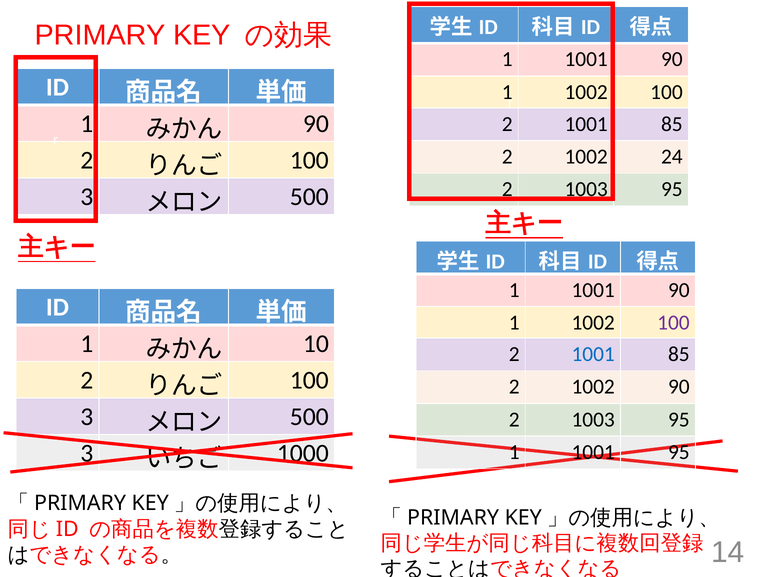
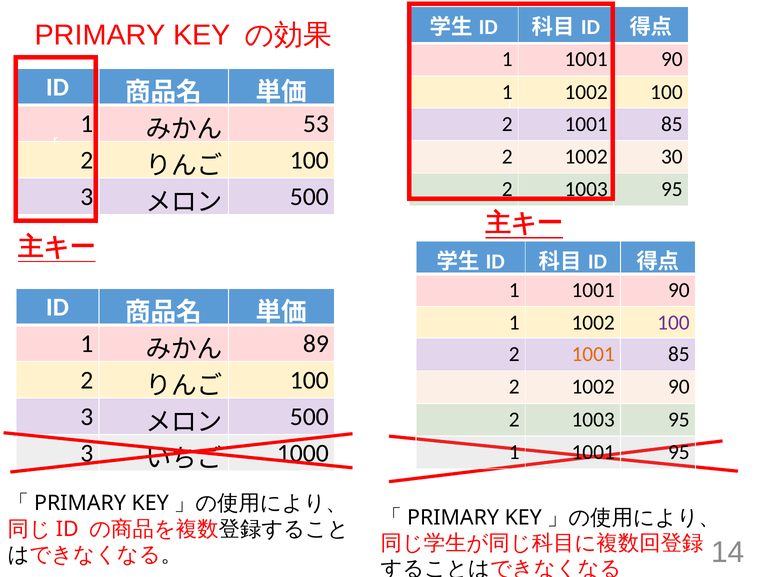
90 at (316, 124): 90 -> 53
24: 24 -> 30
10: 10 -> 89
1001 at (593, 354) colour: blue -> orange
